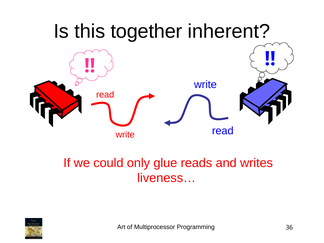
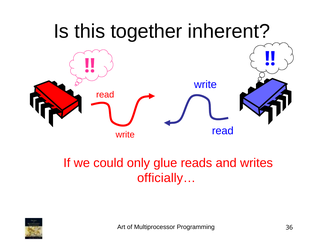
liveness…: liveness… -> officially…
